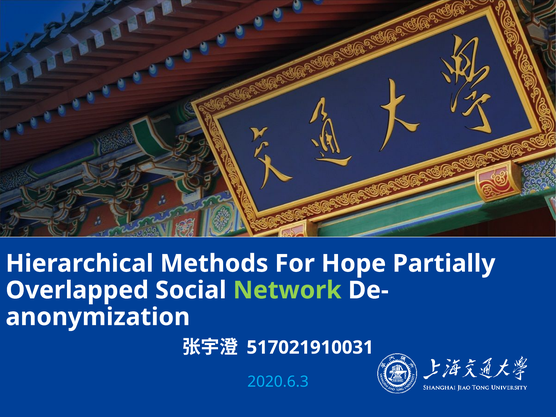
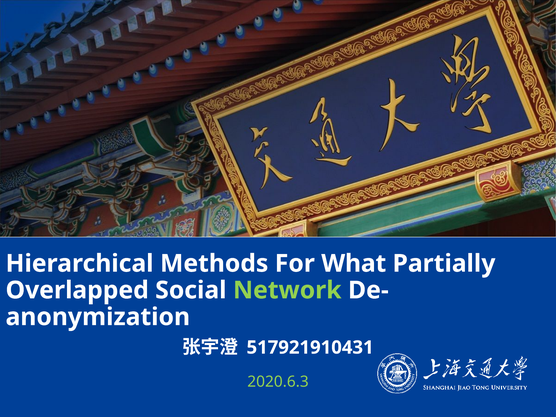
Hope: Hope -> What
517021910031: 517021910031 -> 517921910431
2020.6.3 colour: light blue -> light green
